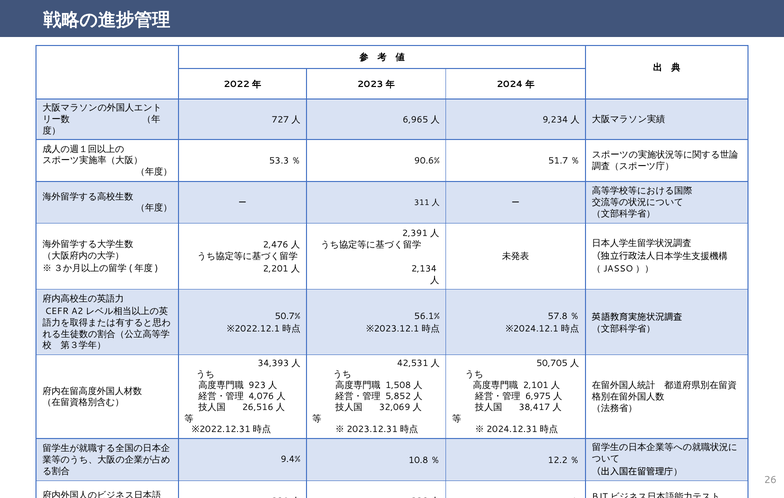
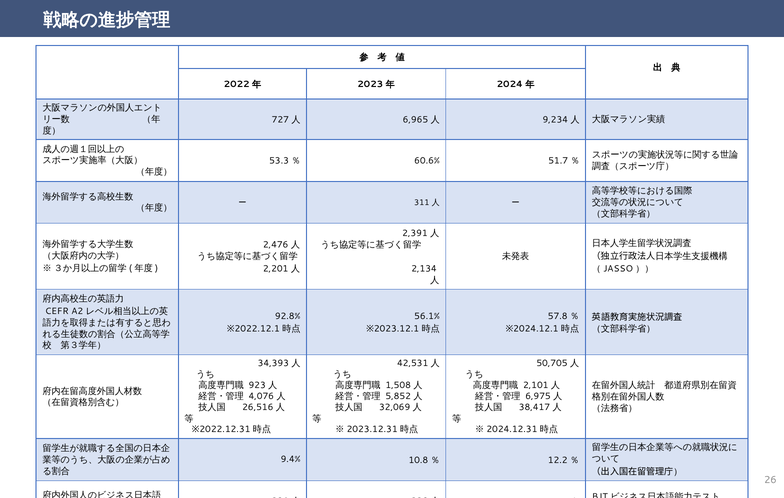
90.6%: 90.6% -> 60.6%
50.7%: 50.7% -> 92.8%
